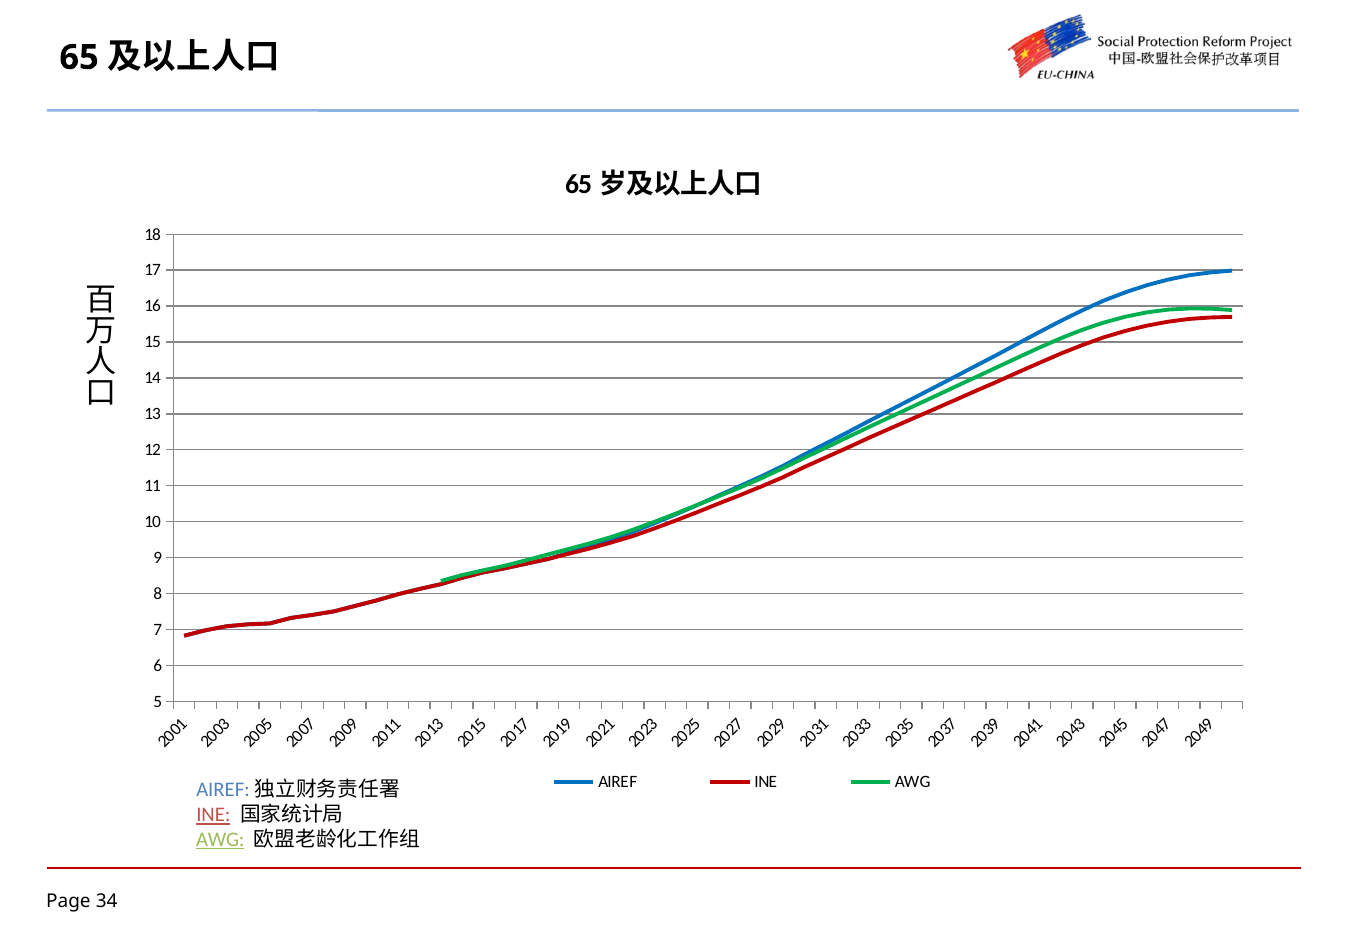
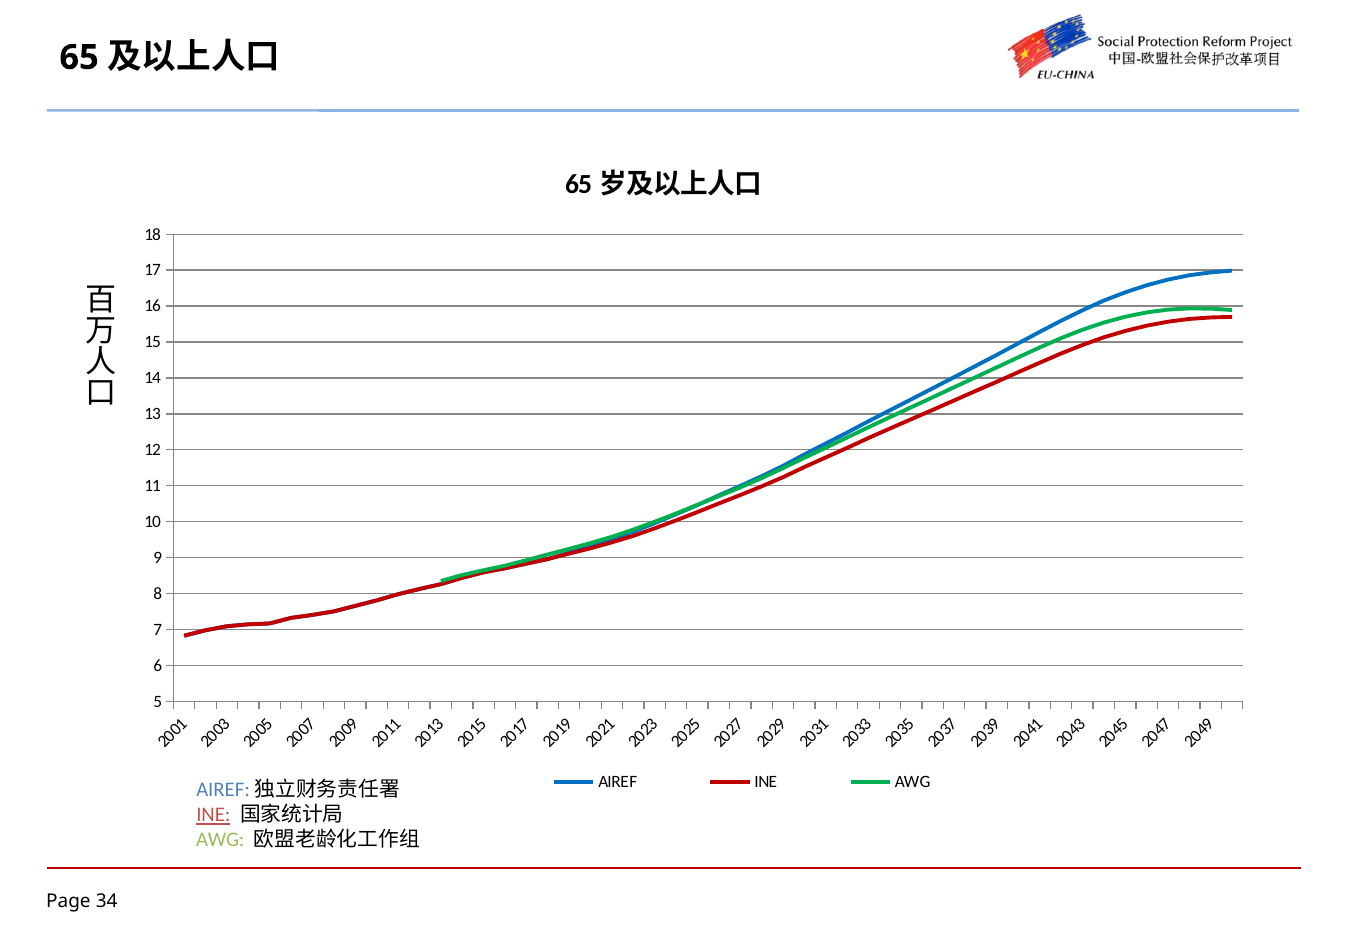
AWG at (220, 840) underline: present -> none
